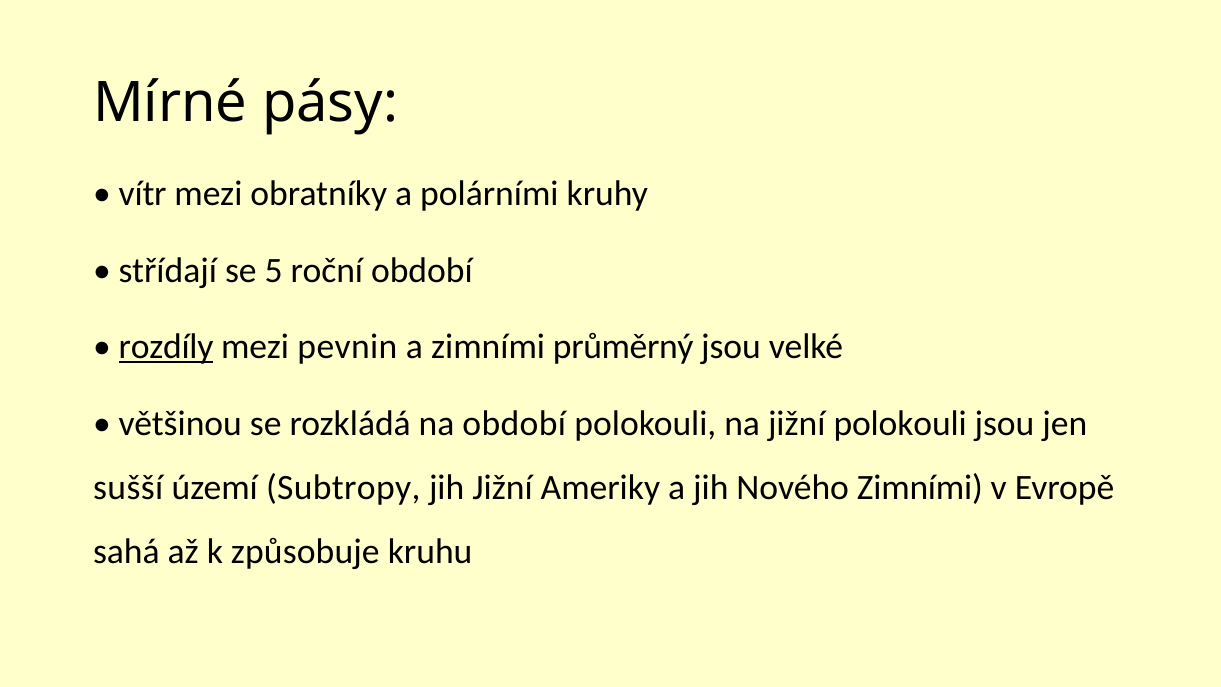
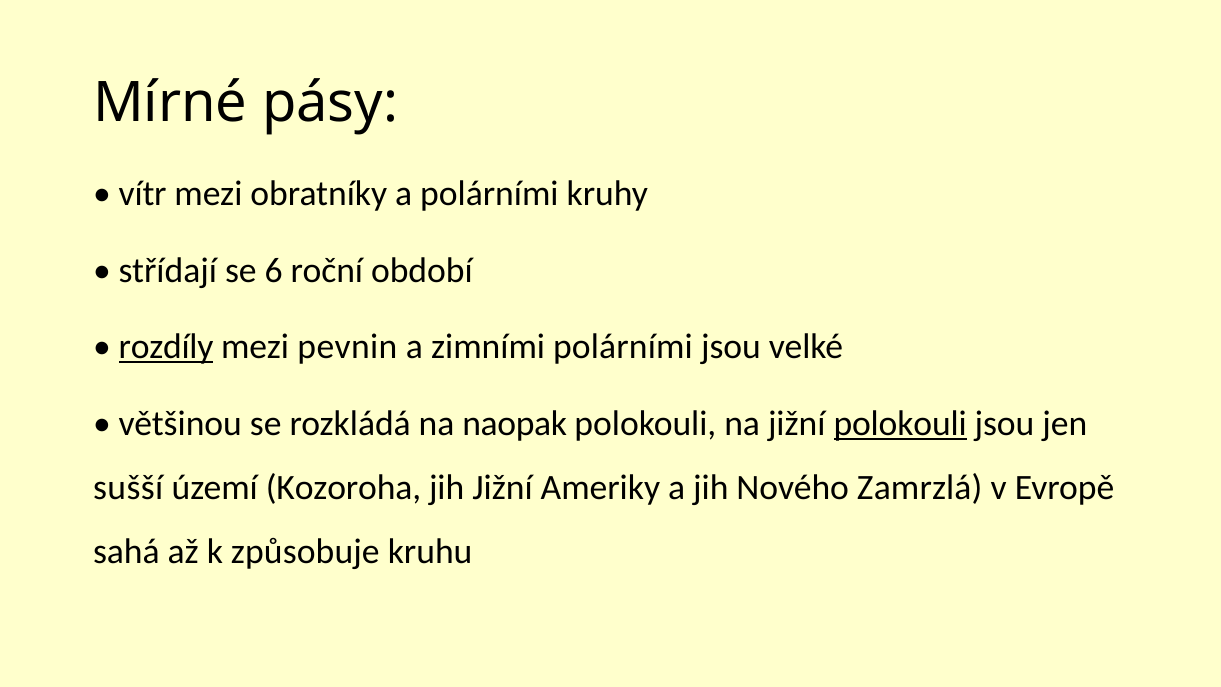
5: 5 -> 6
zimními průměrný: průměrný -> polárními
na období: období -> naopak
polokouli at (900, 424) underline: none -> present
Subtropy: Subtropy -> Kozoroha
Nového Zimními: Zimními -> Zamrzlá
